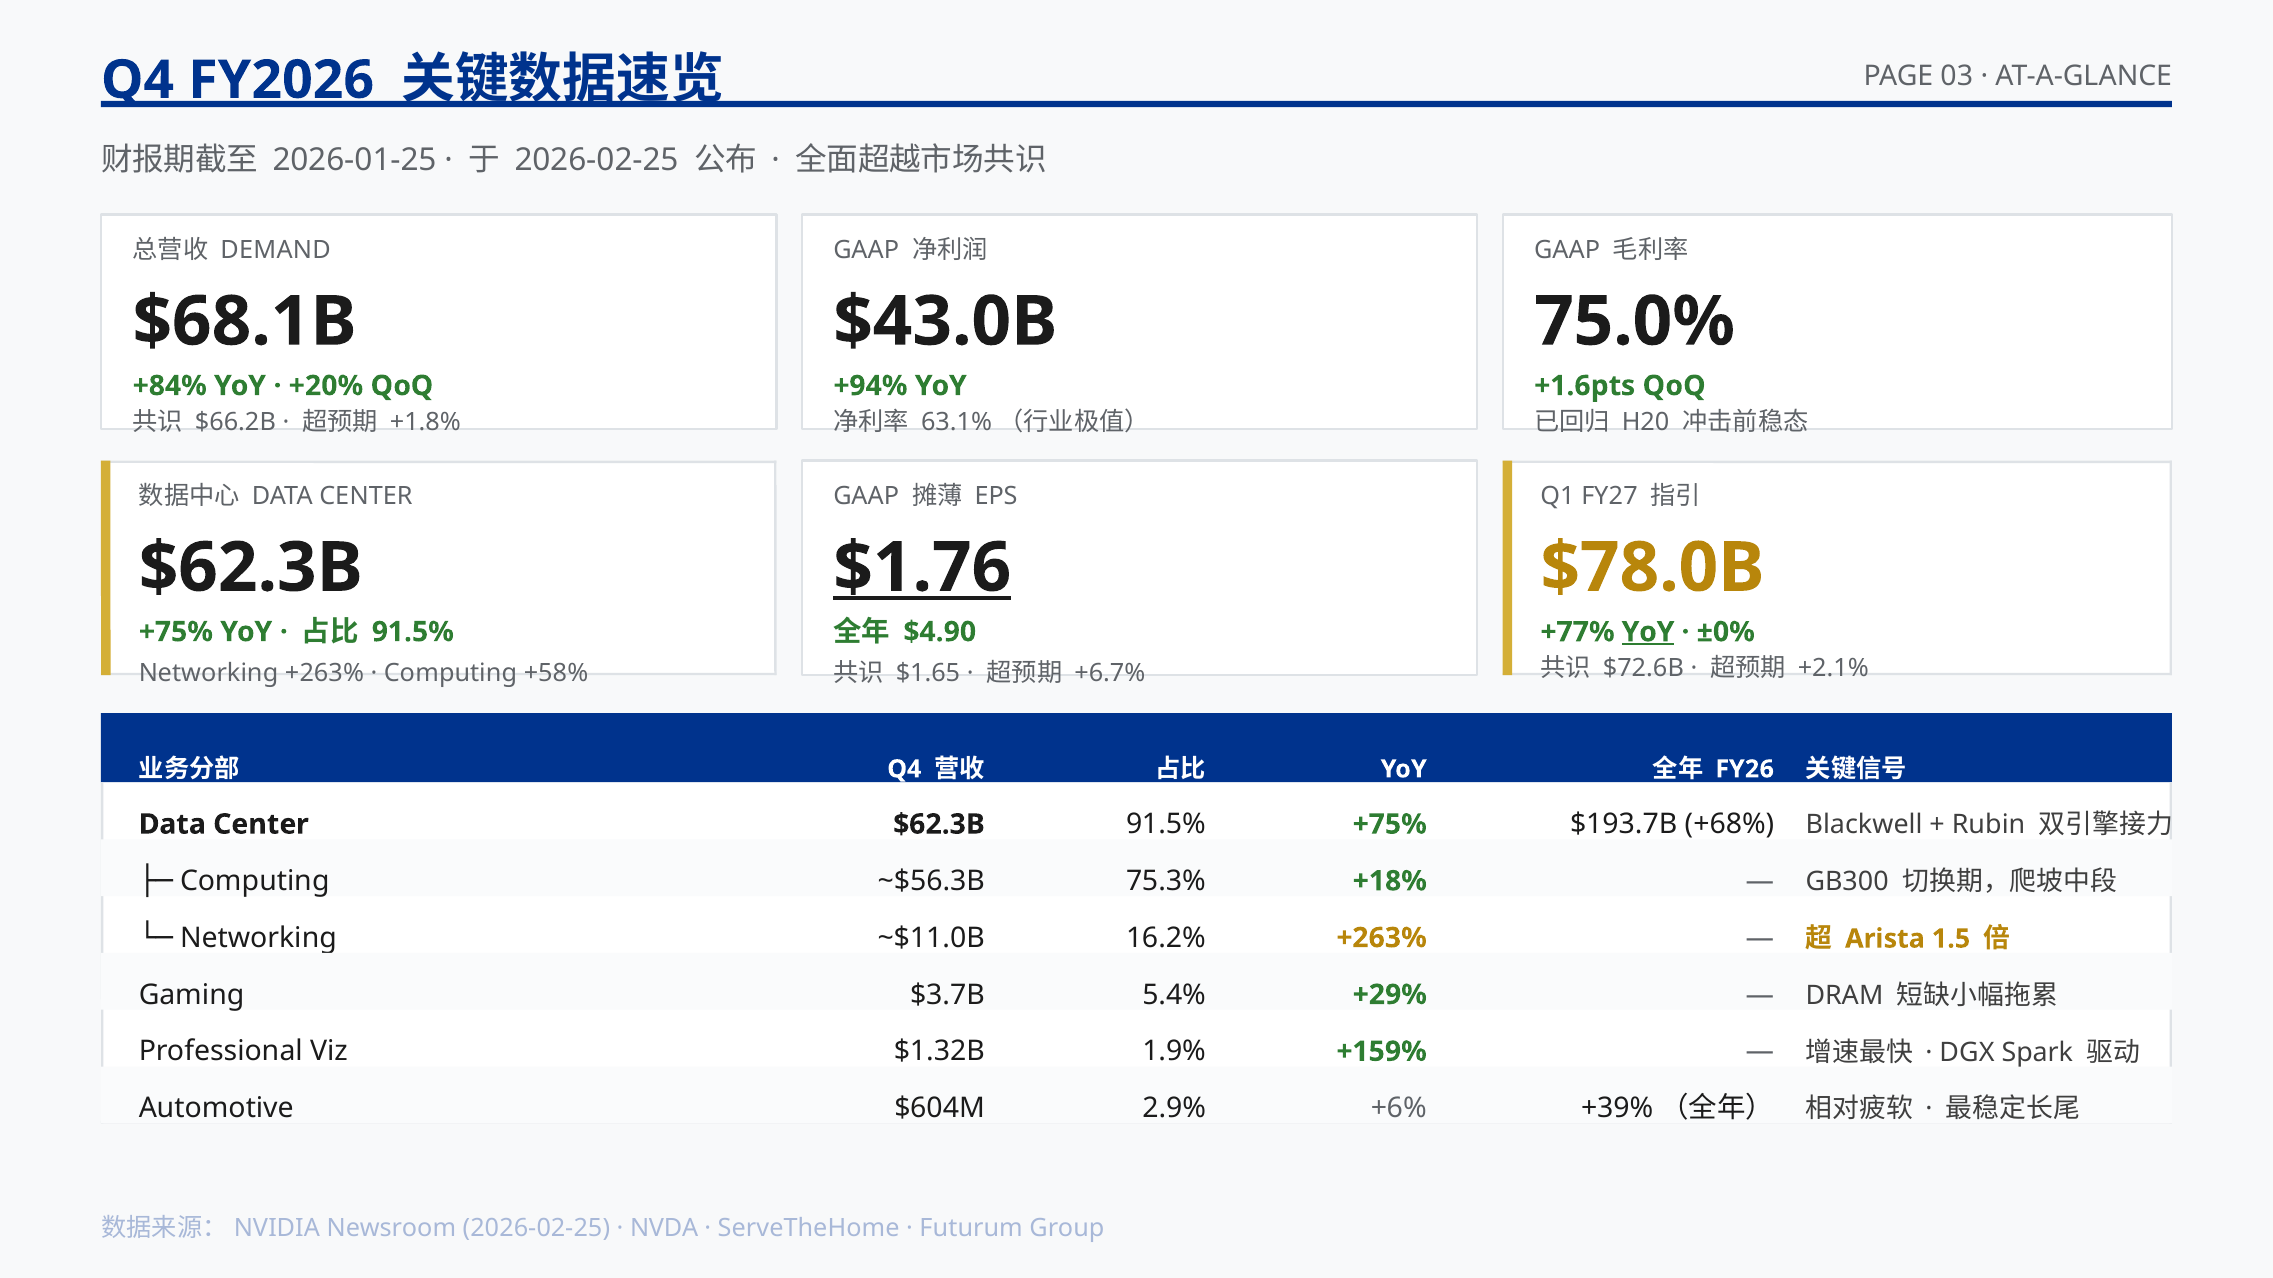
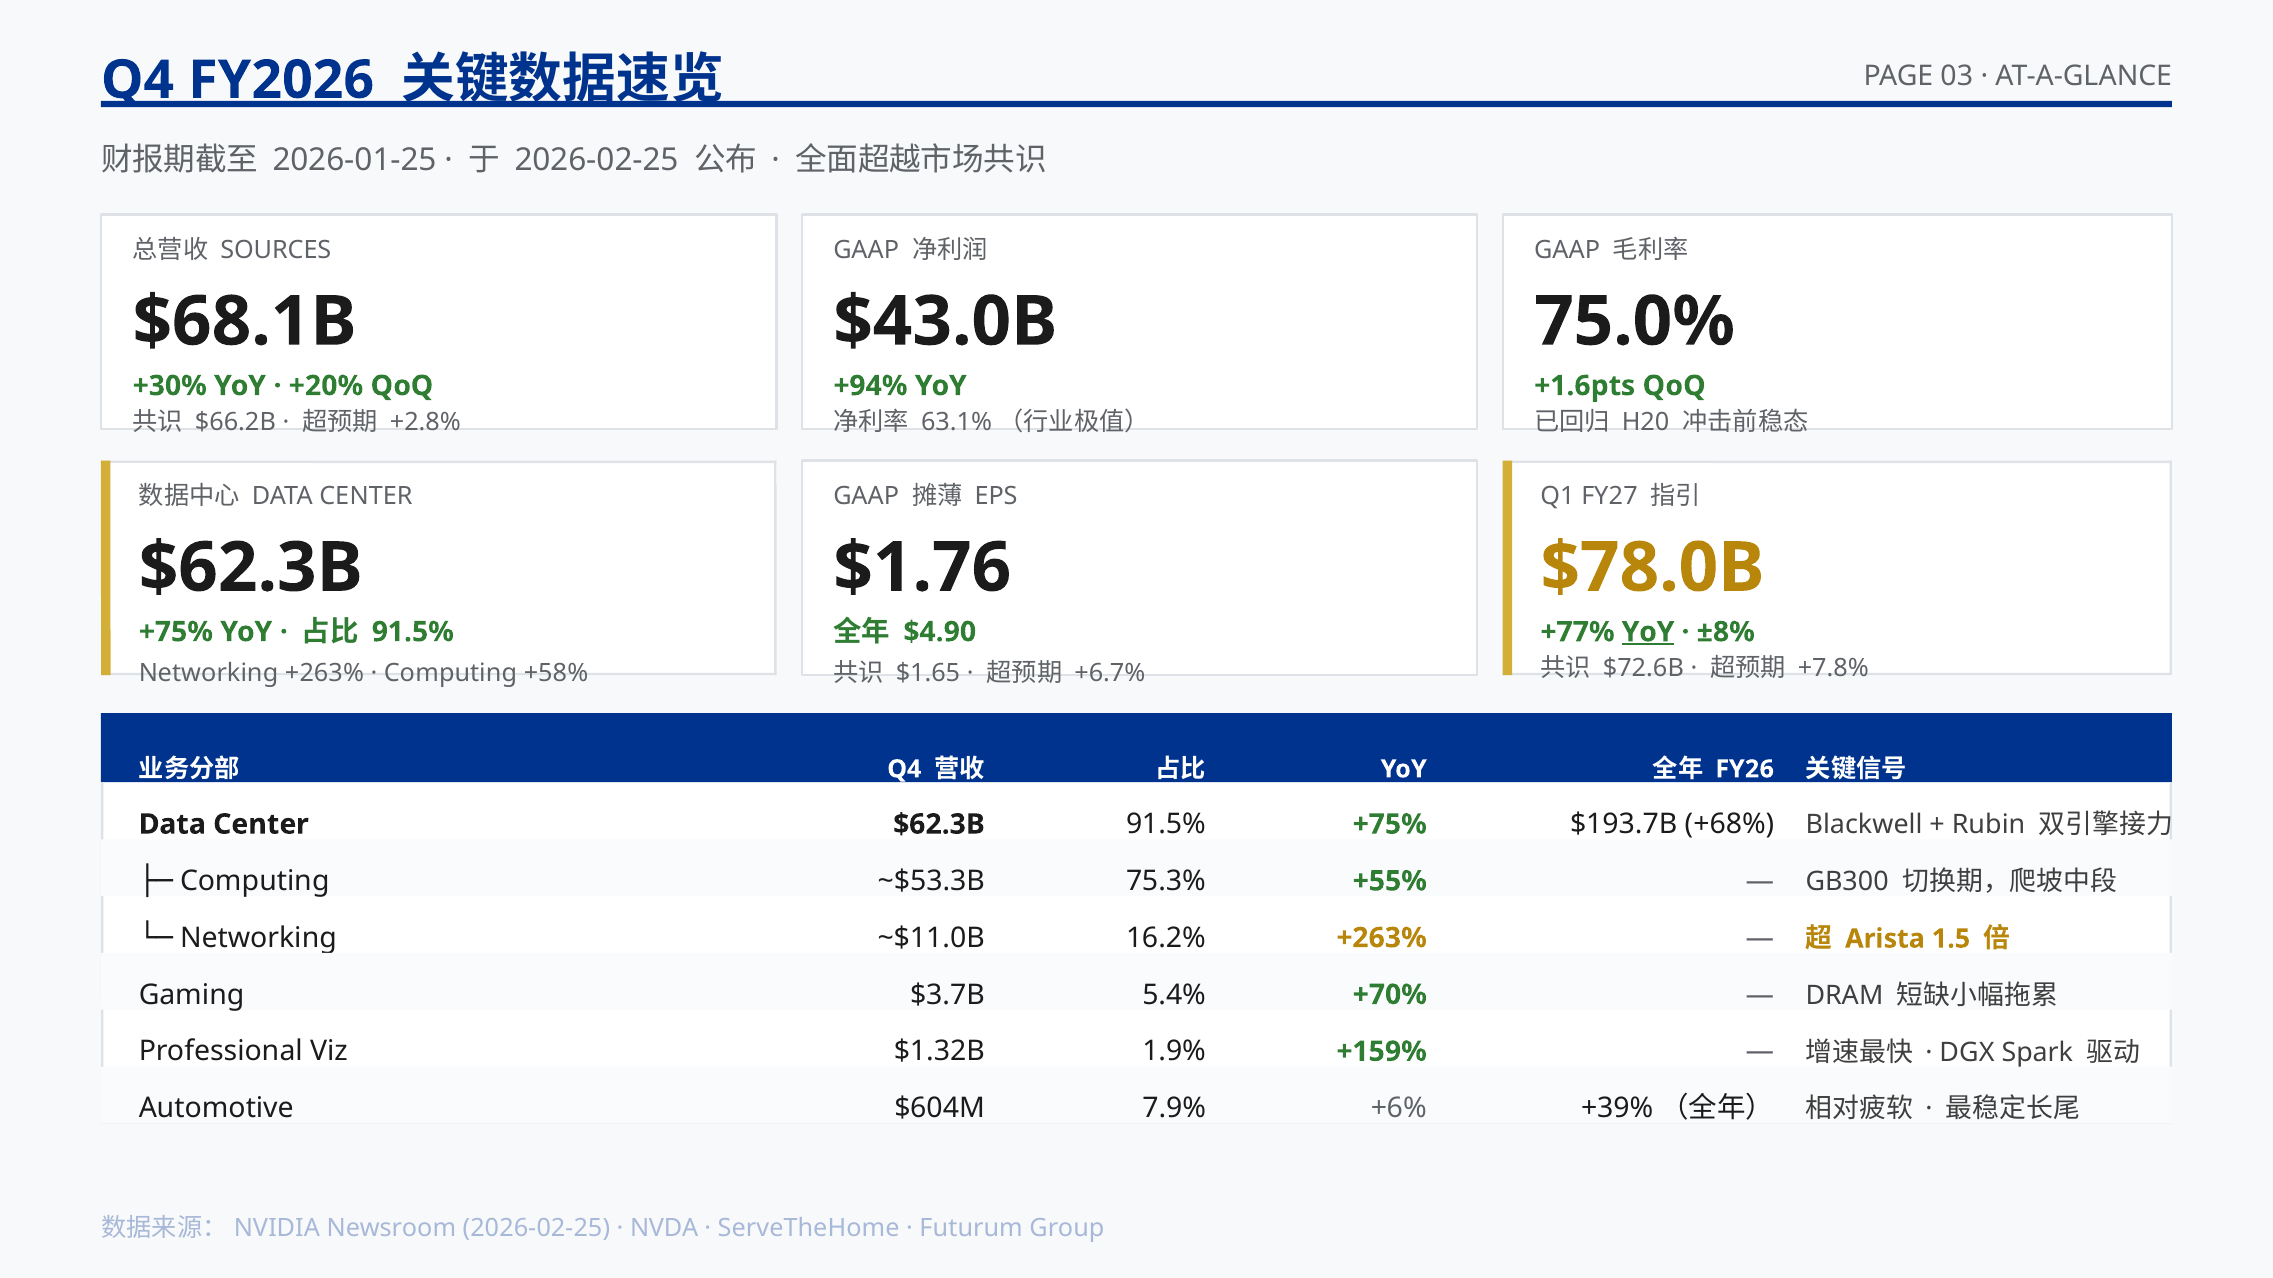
DEMAND: DEMAND -> SOURCES
+84%: +84% -> +30%
+1.8%: +1.8% -> +2.8%
$1.76 underline: present -> none
±0%: ±0% -> ±8%
+2.1%: +2.1% -> +7.8%
~$56.3B: ~$56.3B -> ~$53.3B
+18%: +18% -> +55%
+29%: +29% -> +70%
2.9%: 2.9% -> 7.9%
